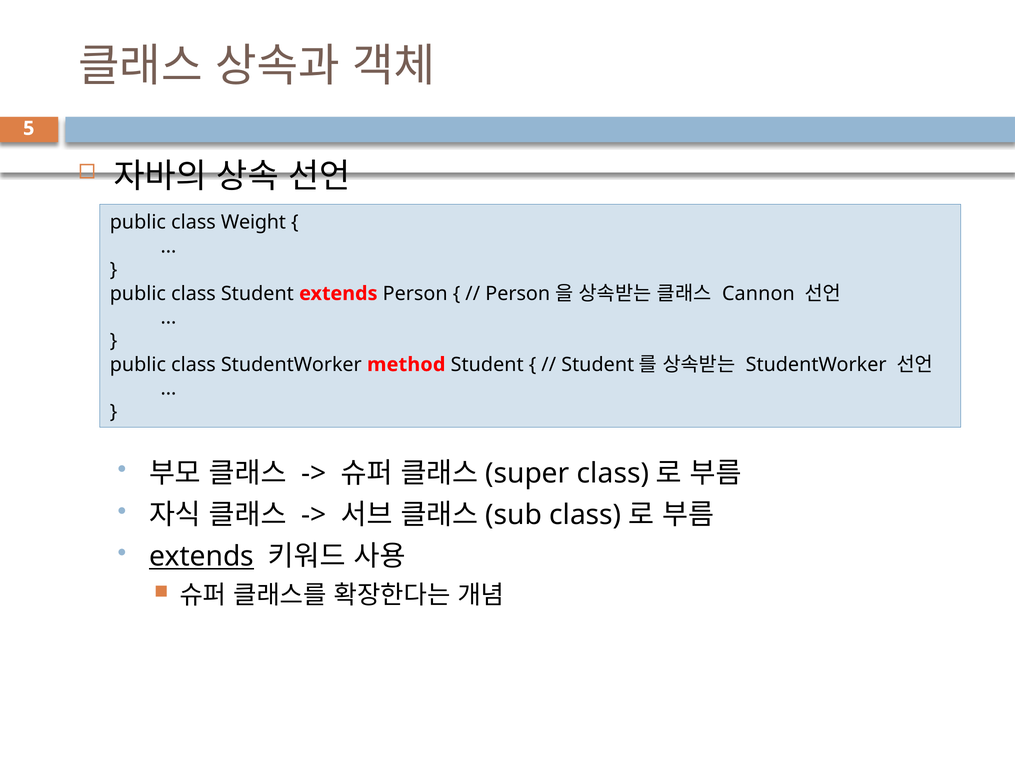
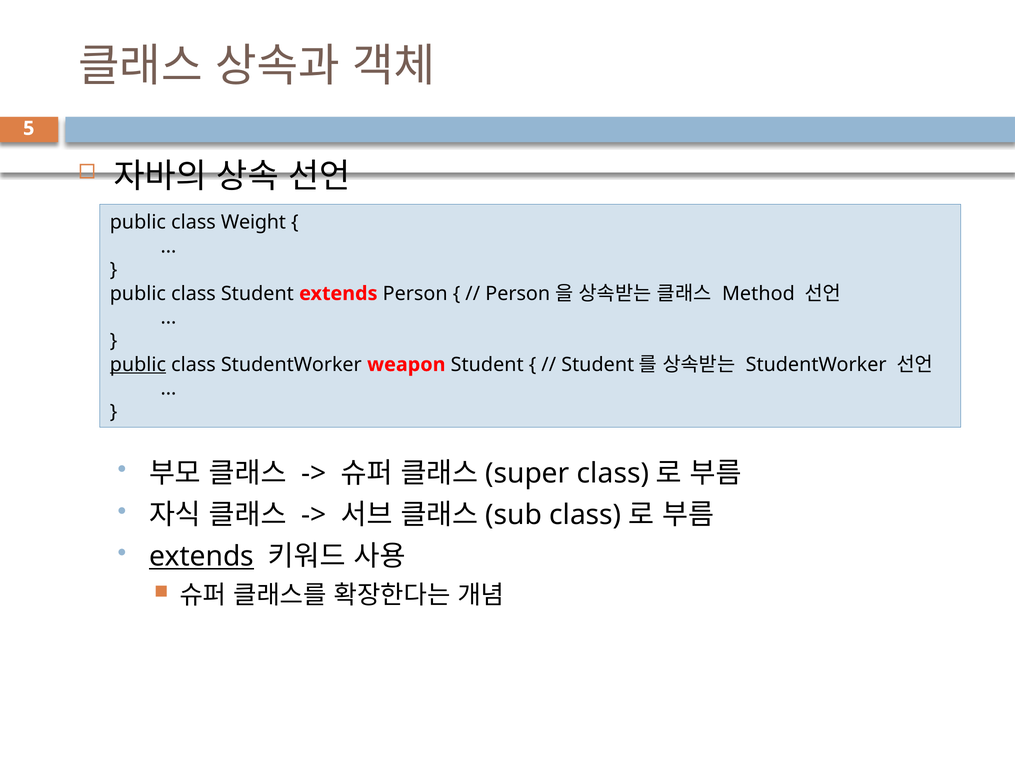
Cannon: Cannon -> Method
public at (138, 365) underline: none -> present
method: method -> weapon
